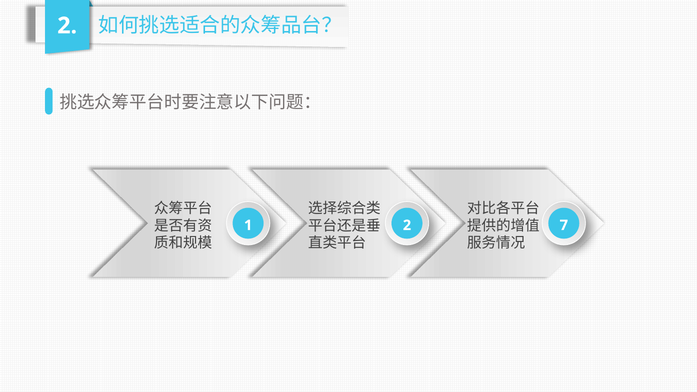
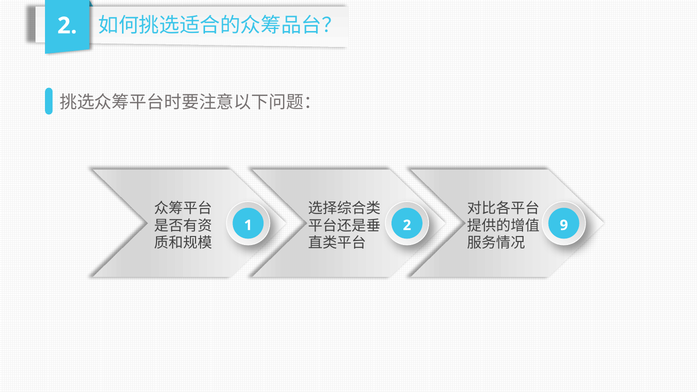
7: 7 -> 9
